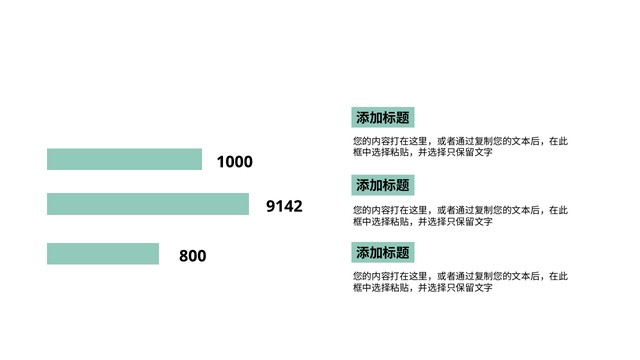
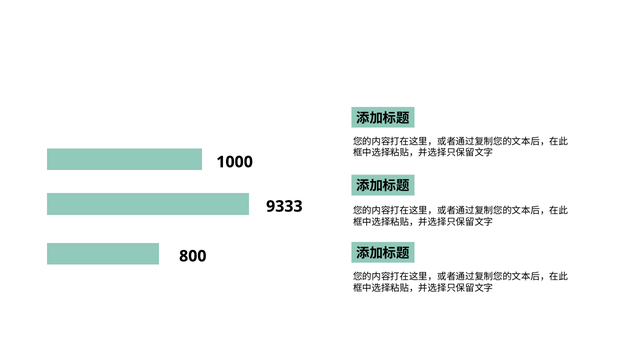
9142: 9142 -> 9333
